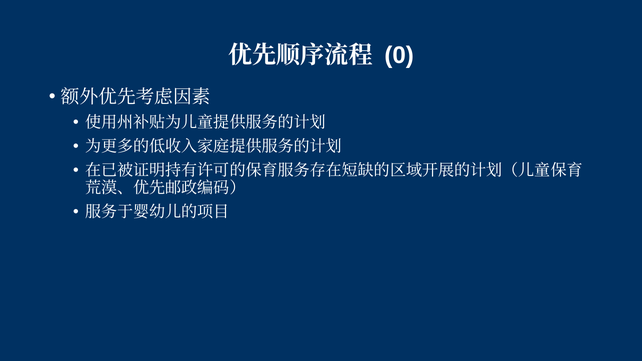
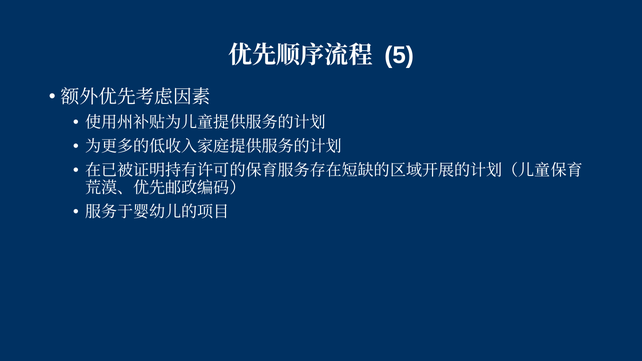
0: 0 -> 5
